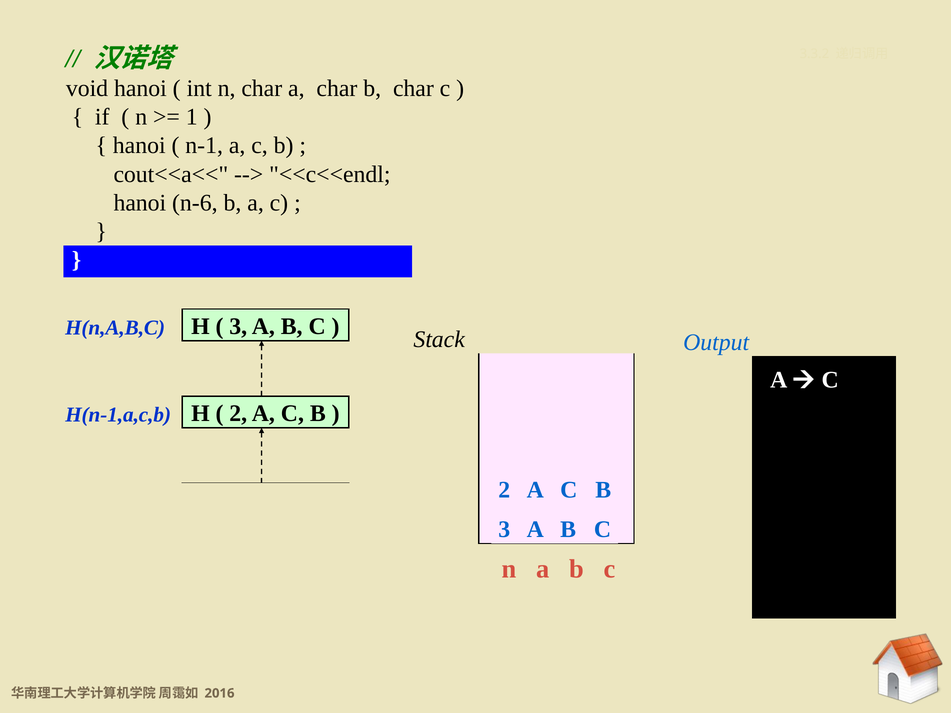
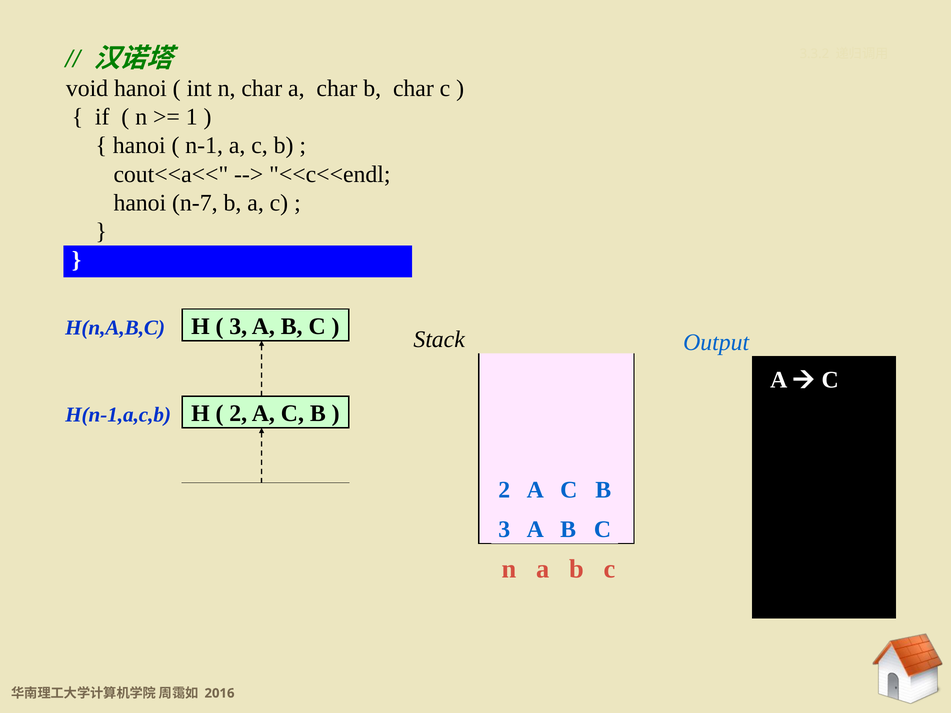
n-6: n-6 -> n-7
